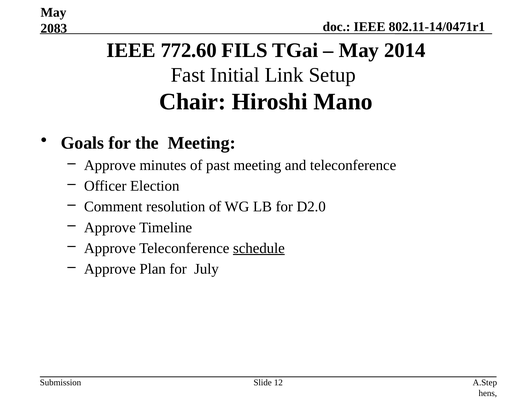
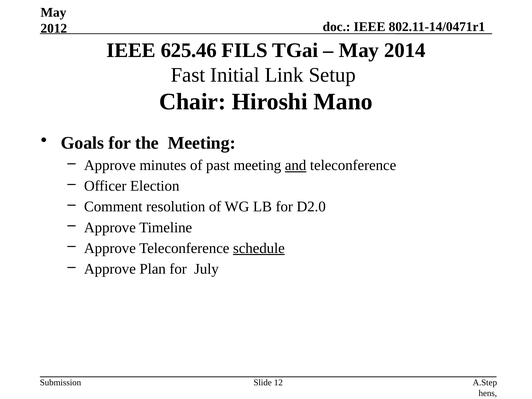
2083: 2083 -> 2012
772.60: 772.60 -> 625.46
and underline: none -> present
